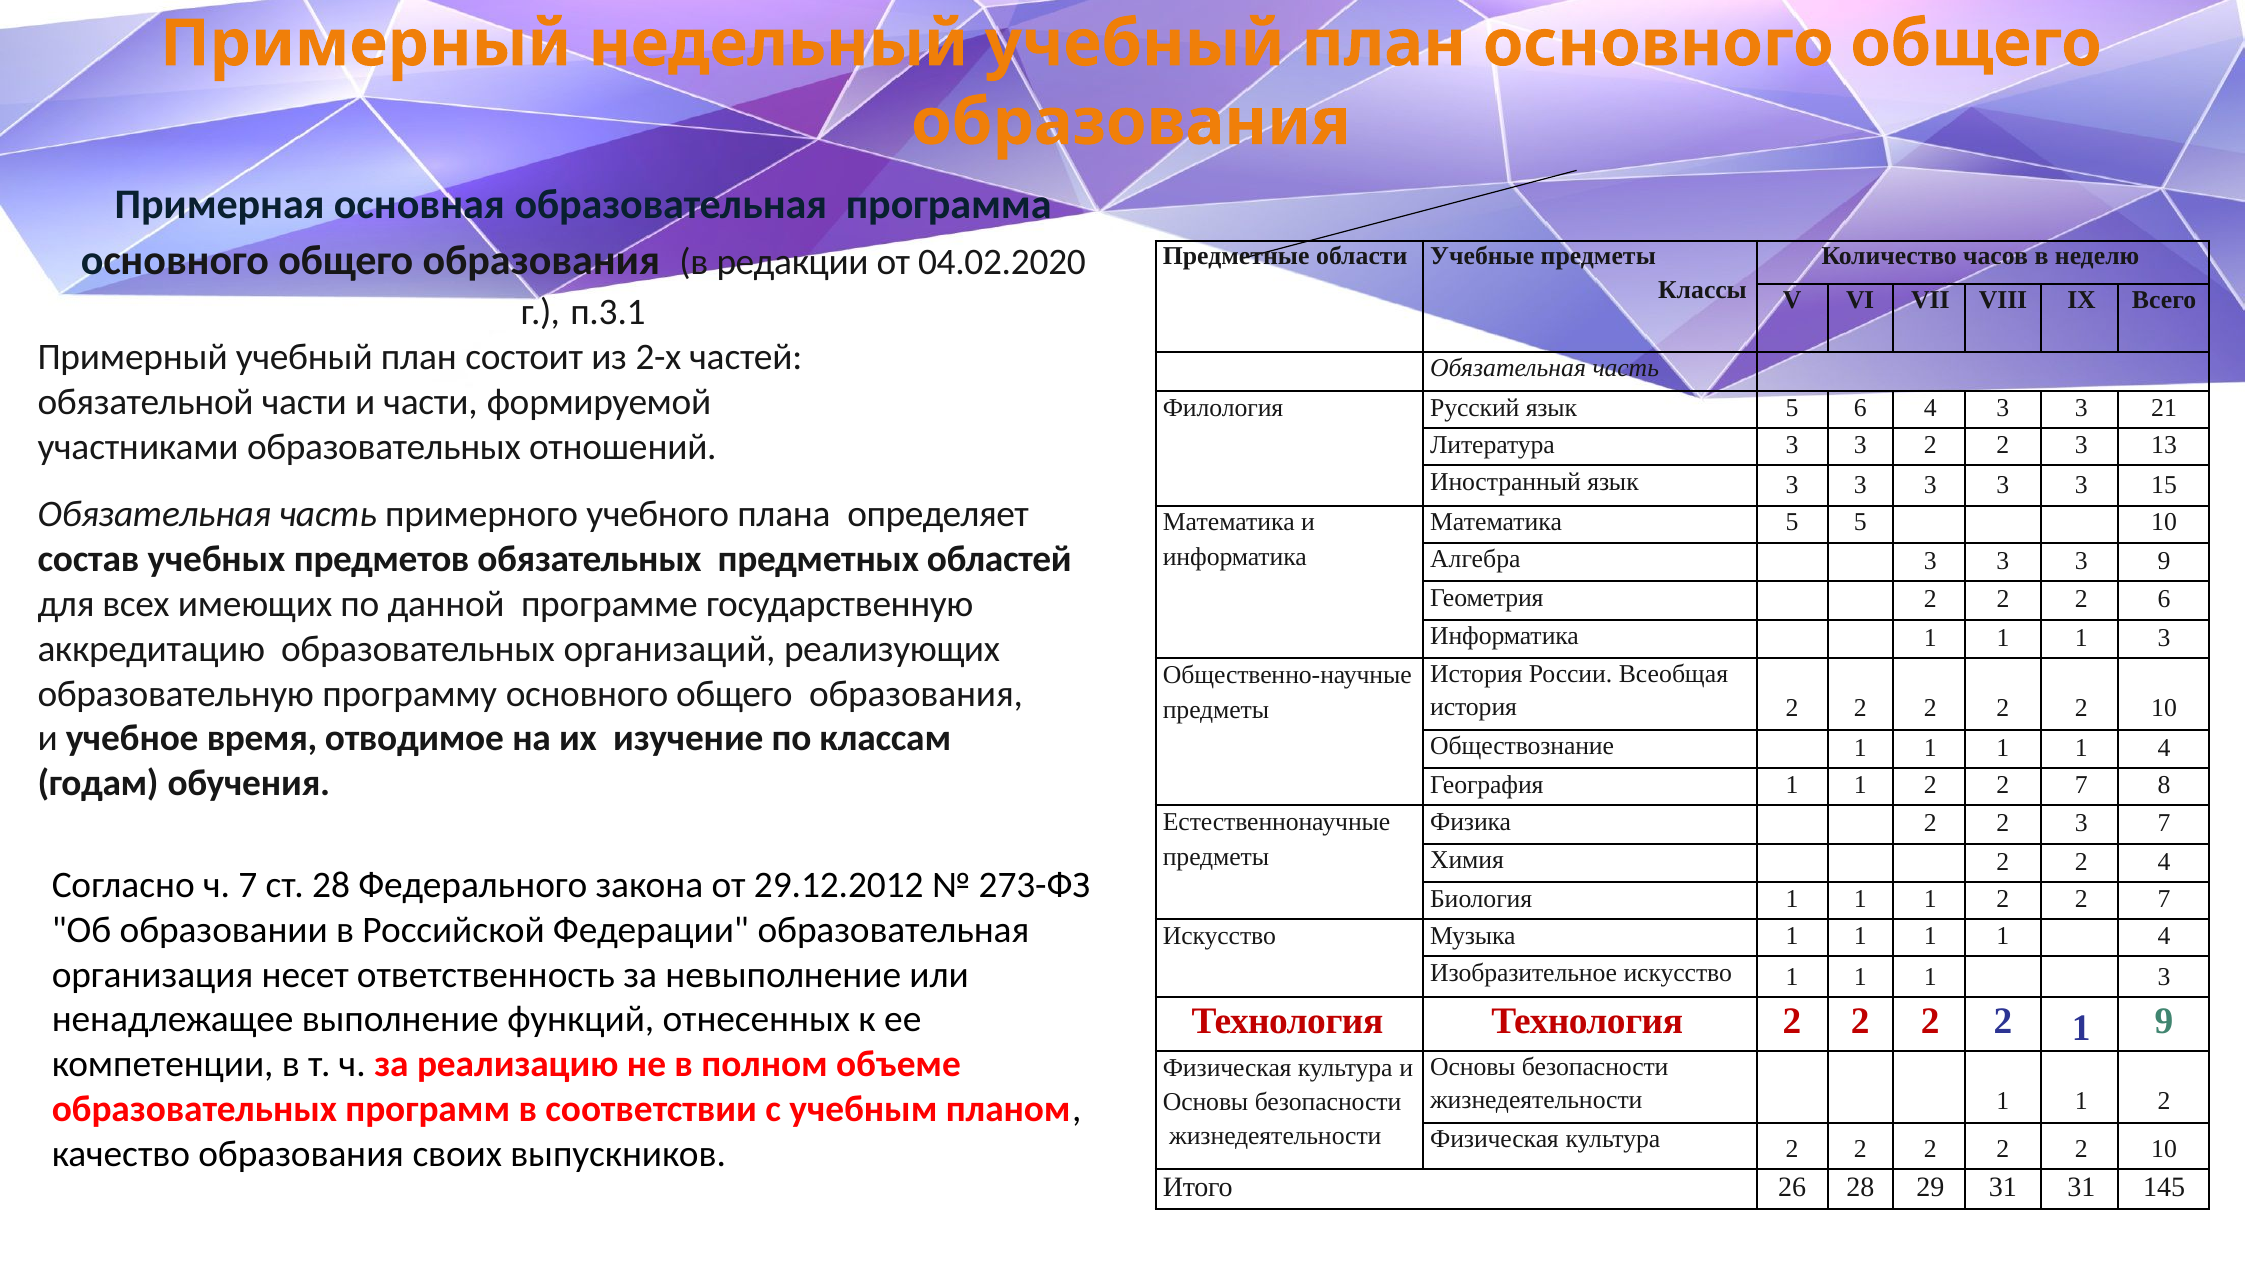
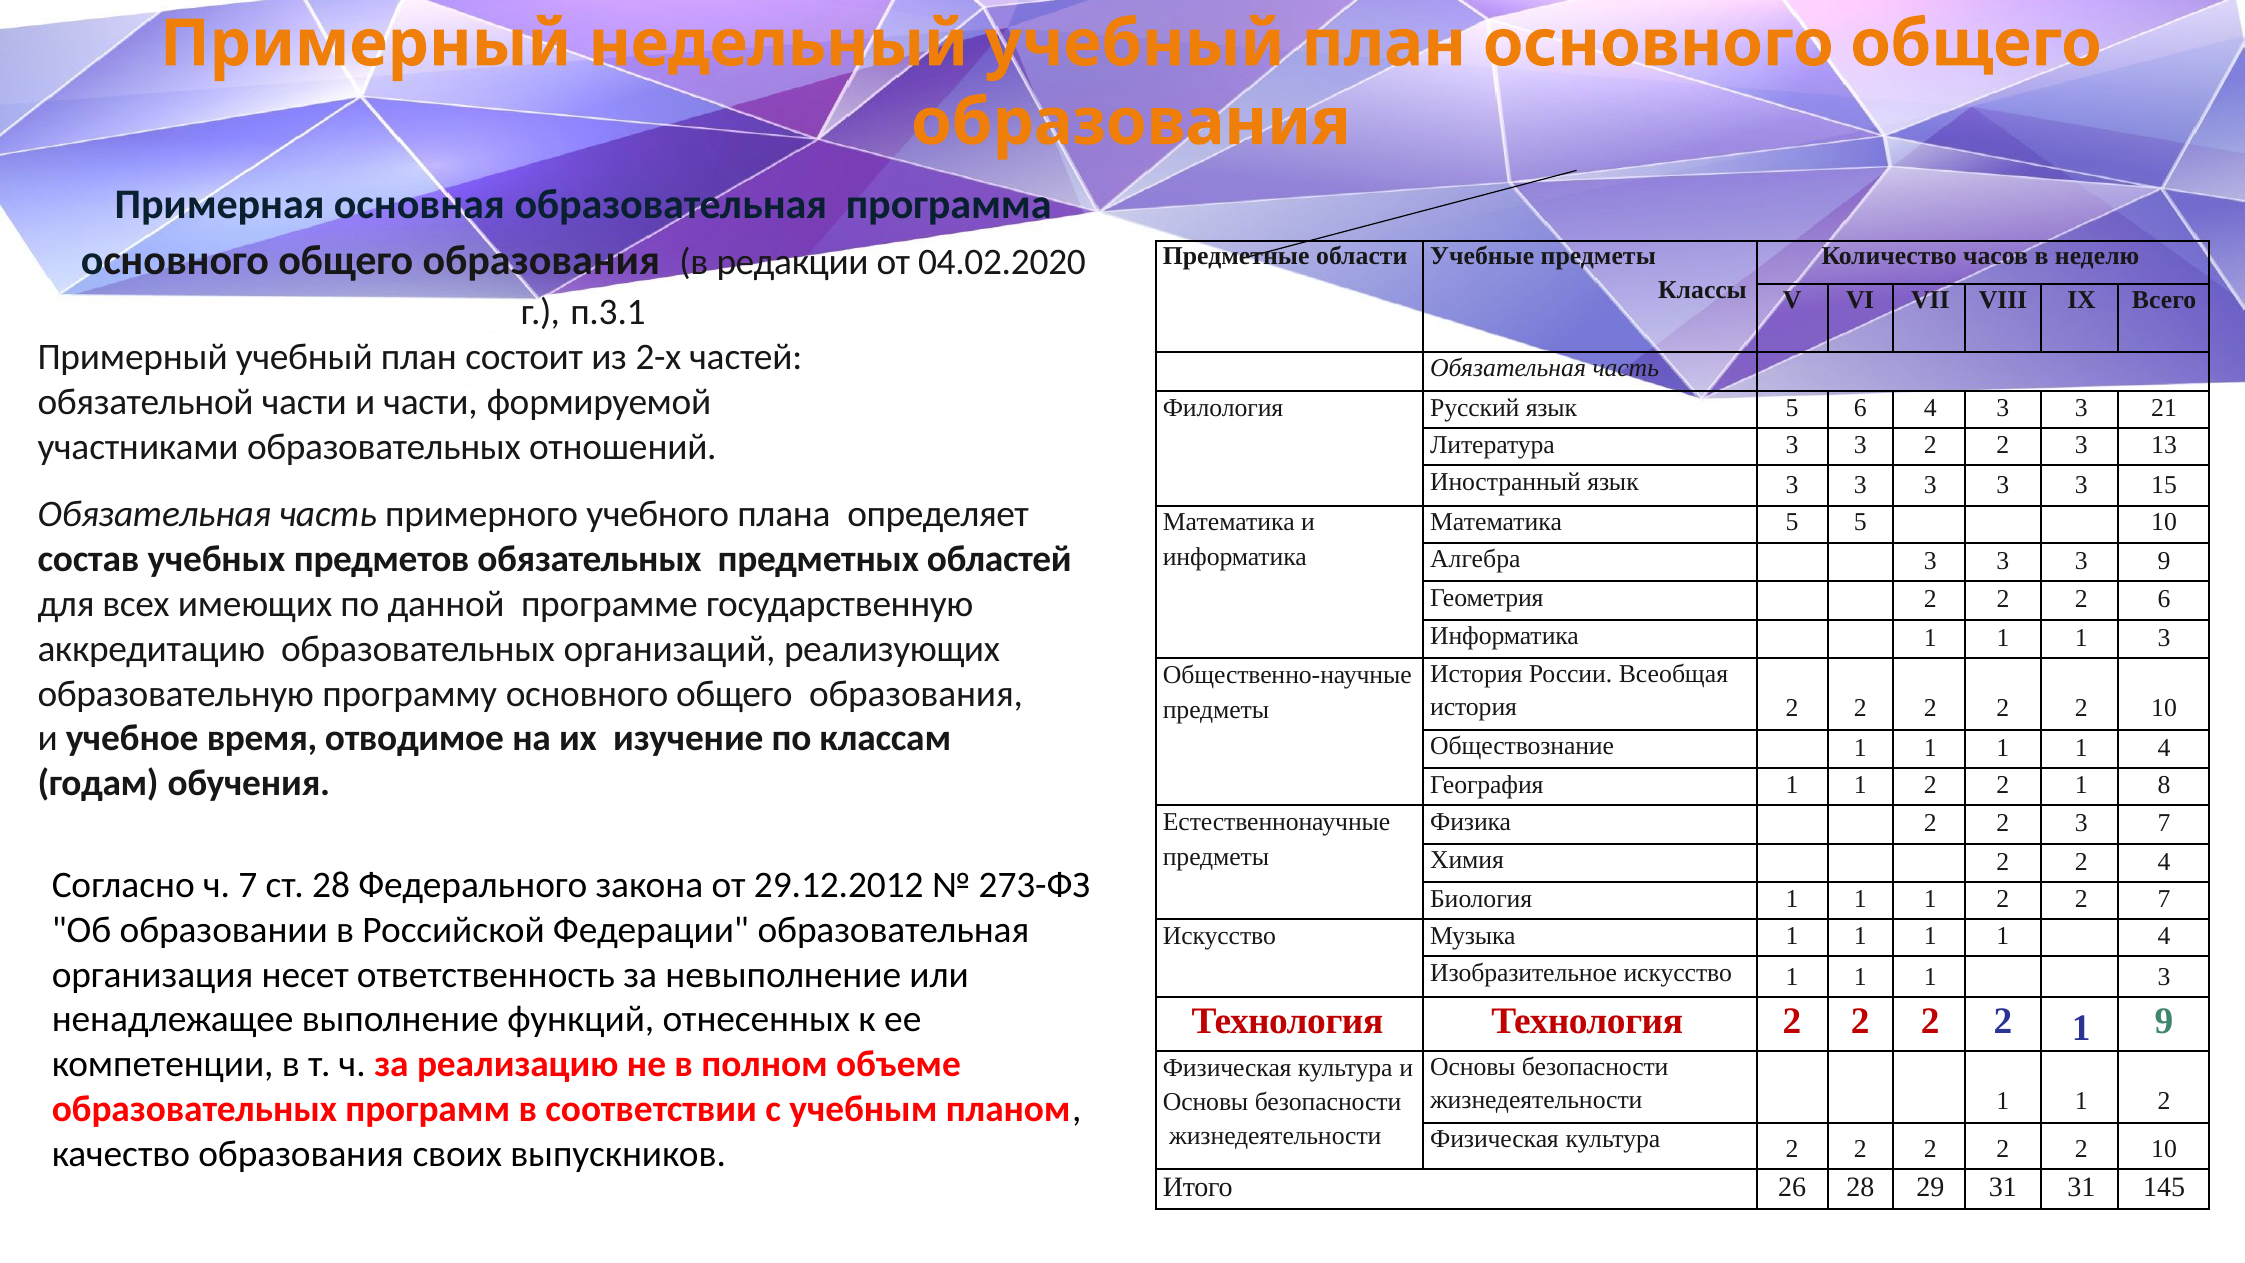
7 at (2081, 785): 7 -> 1
